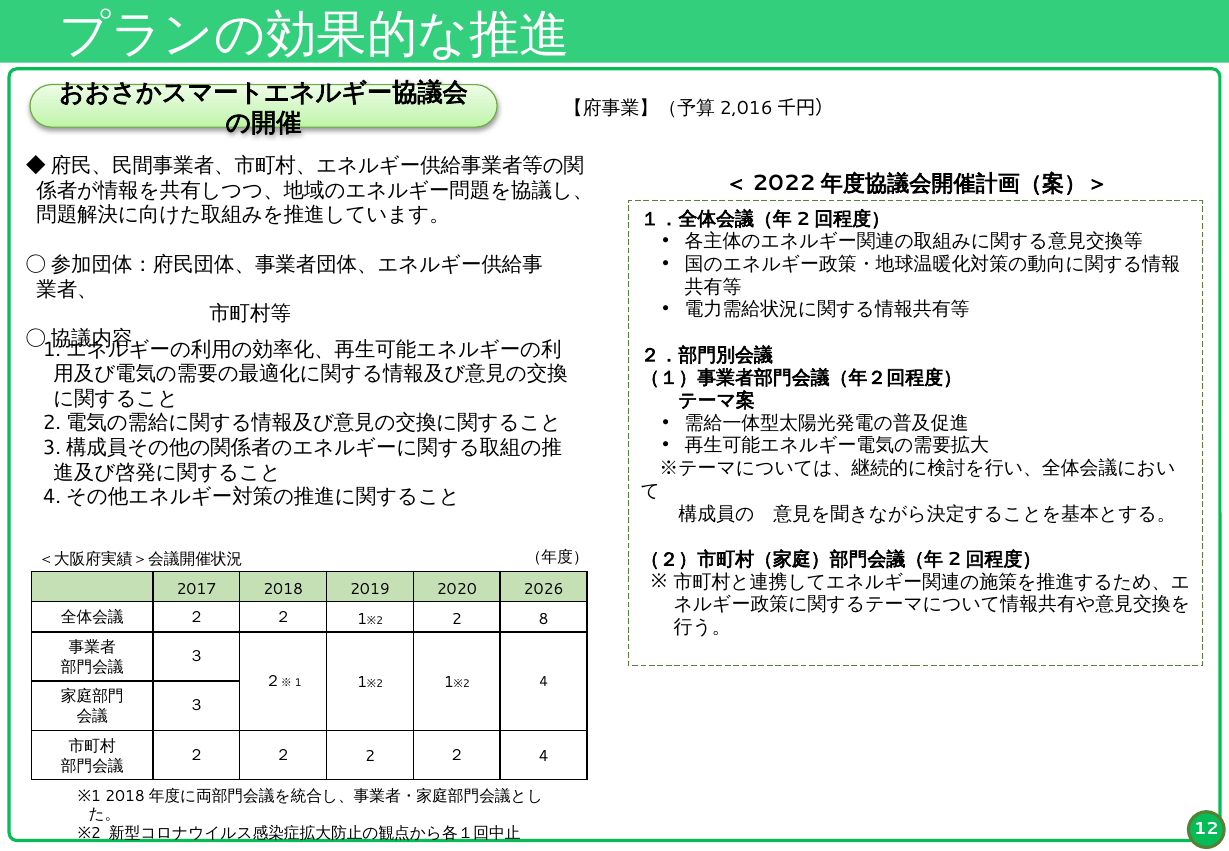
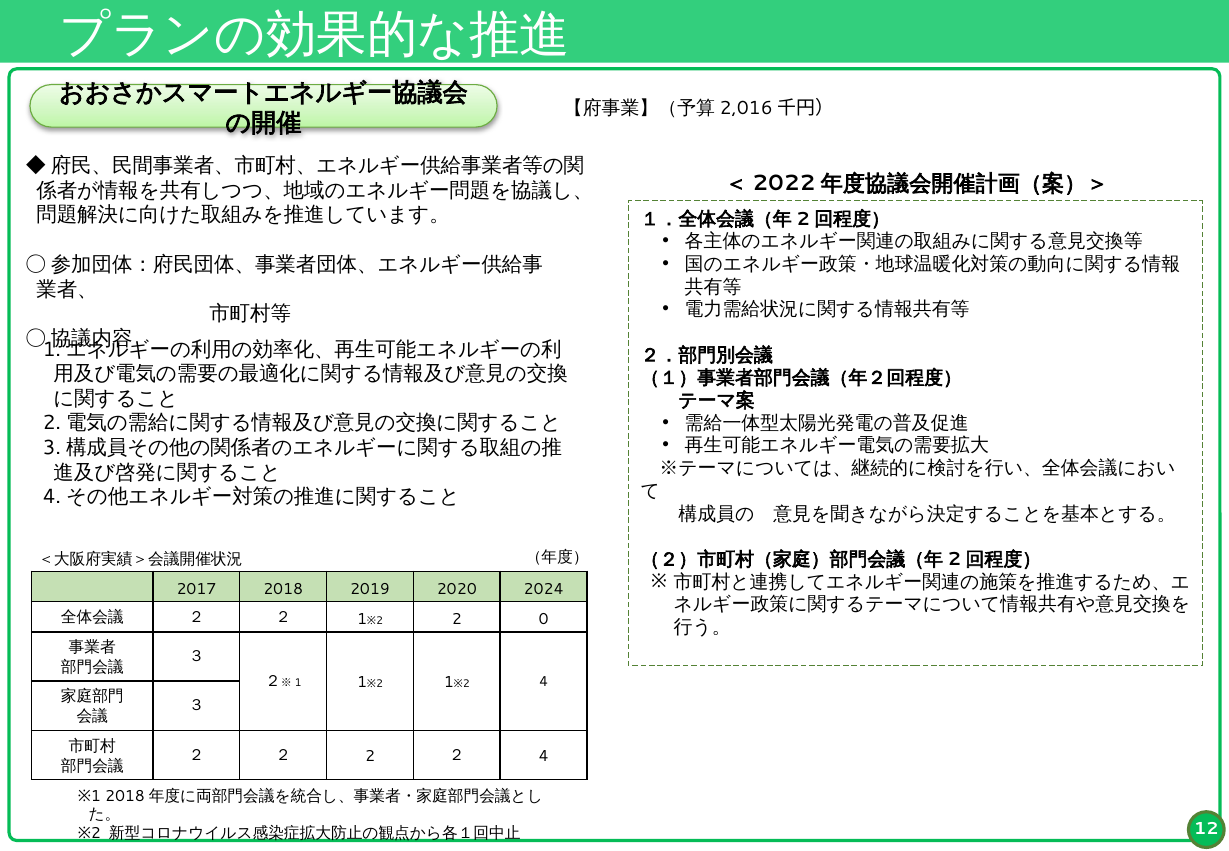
2026: 2026 -> 2024
8: 8 -> 0
